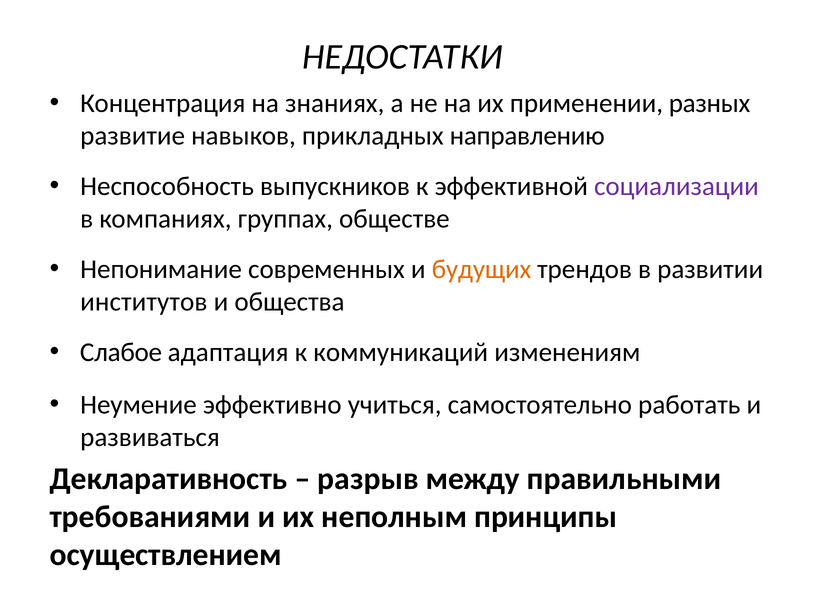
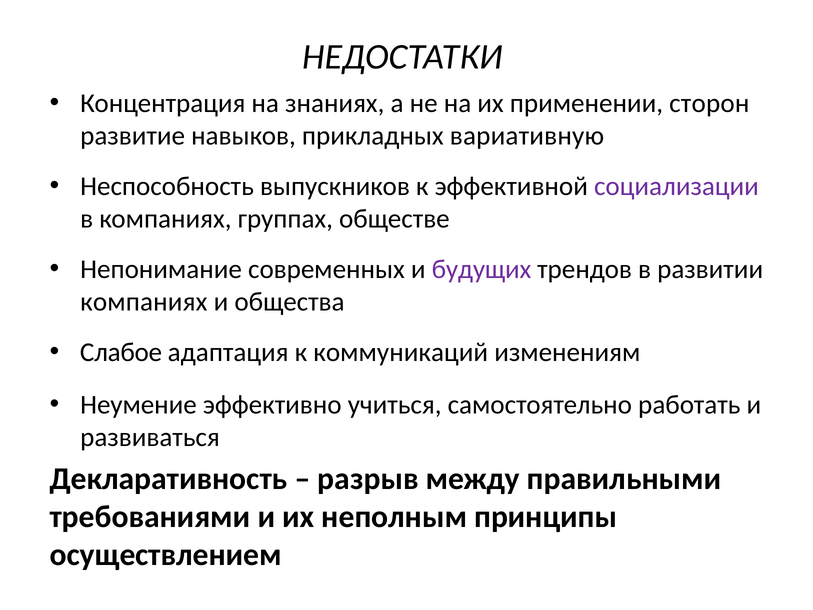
разных: разных -> сторон
направлению: направлению -> вариативную
будущих colour: orange -> purple
институтов at (144, 302): институтов -> компаниях
